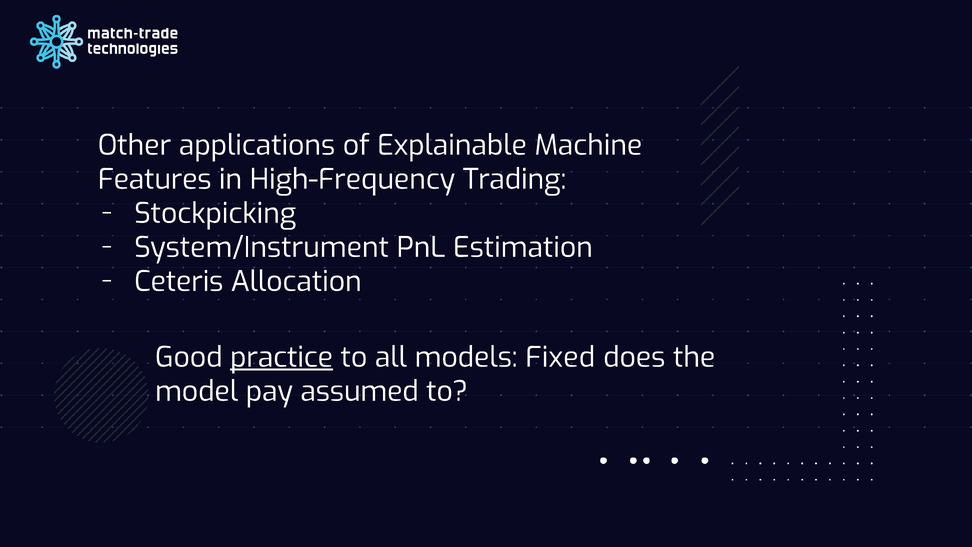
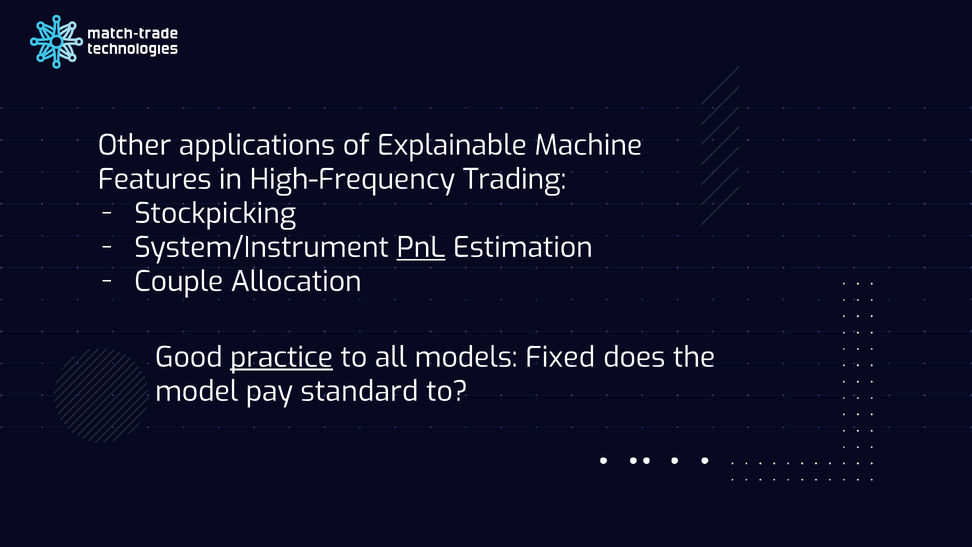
PnL underline: none -> present
Ceteris: Ceteris -> Couple
assumed: assumed -> standard
